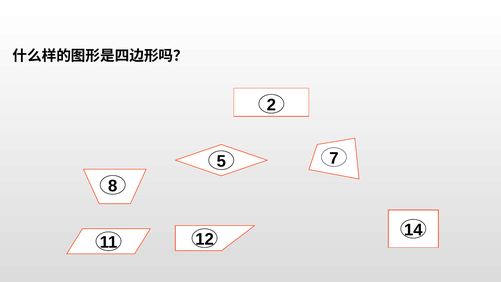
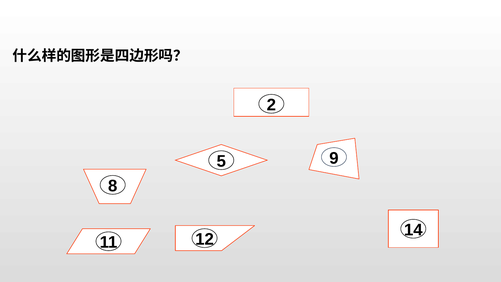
7: 7 -> 9
